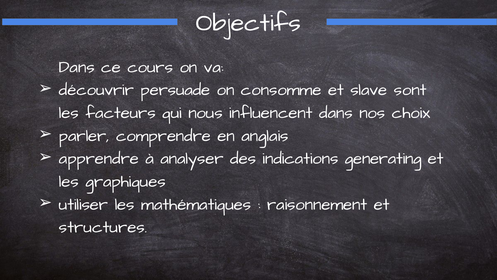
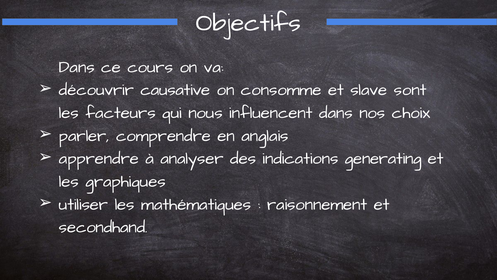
persuade: persuade -> causative
structures: structures -> secondhand
